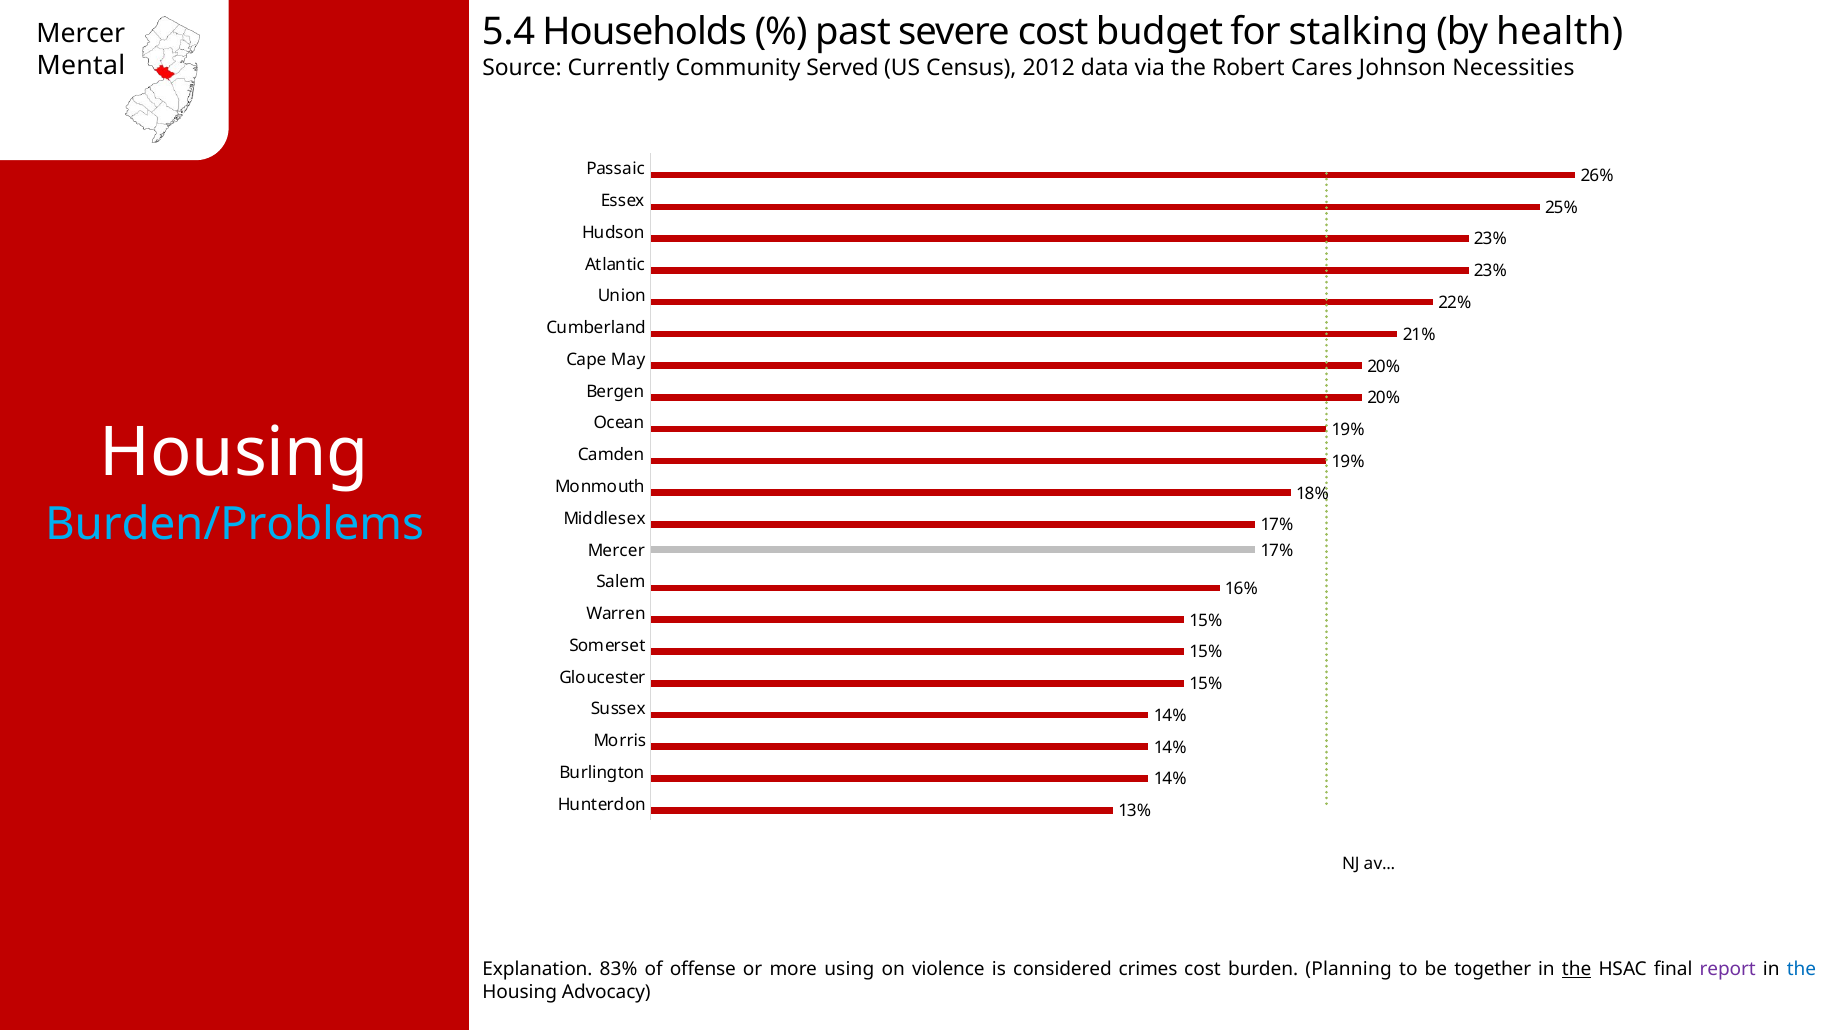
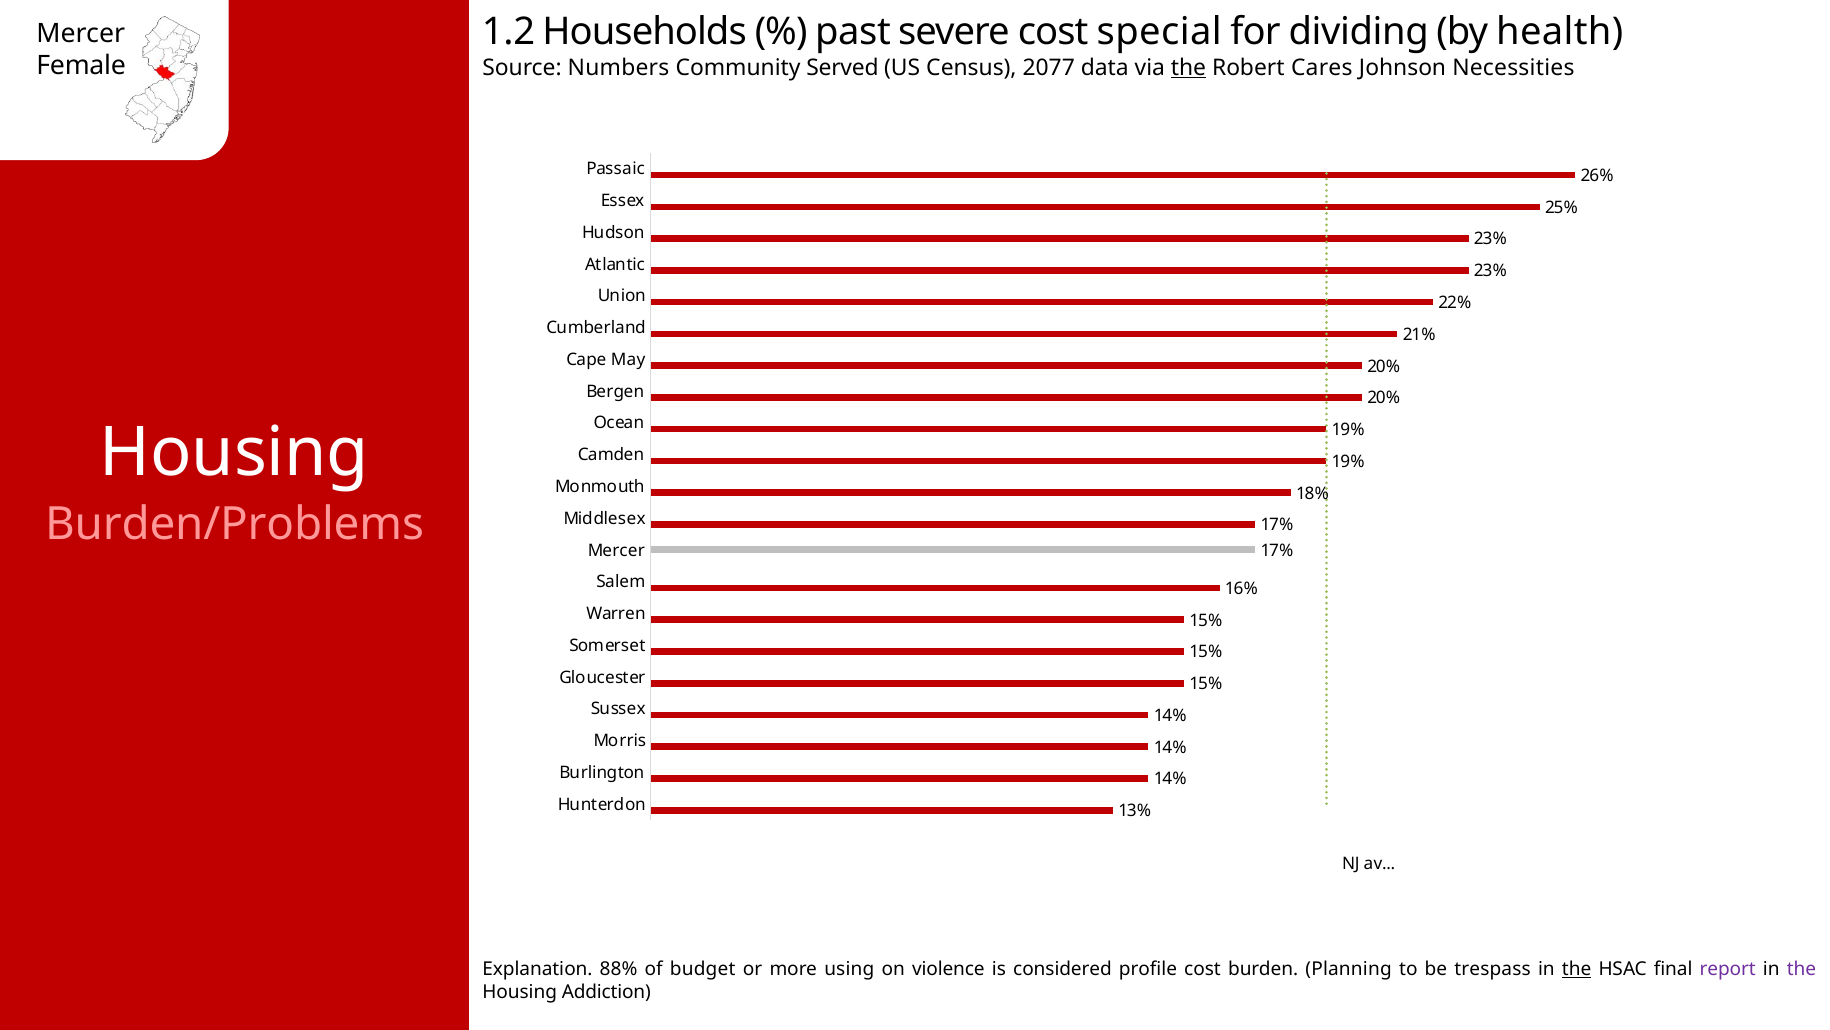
5.4: 5.4 -> 1.2
budget: budget -> special
stalking: stalking -> dividing
Mental: Mental -> Female
Currently: Currently -> Numbers
2012: 2012 -> 2077
the at (1188, 68) underline: none -> present
Burden/Problems colour: light blue -> pink
83%: 83% -> 88%
offense: offense -> budget
crimes: crimes -> profile
together: together -> trespass
the at (1802, 969) colour: blue -> purple
Advocacy: Advocacy -> Addiction
